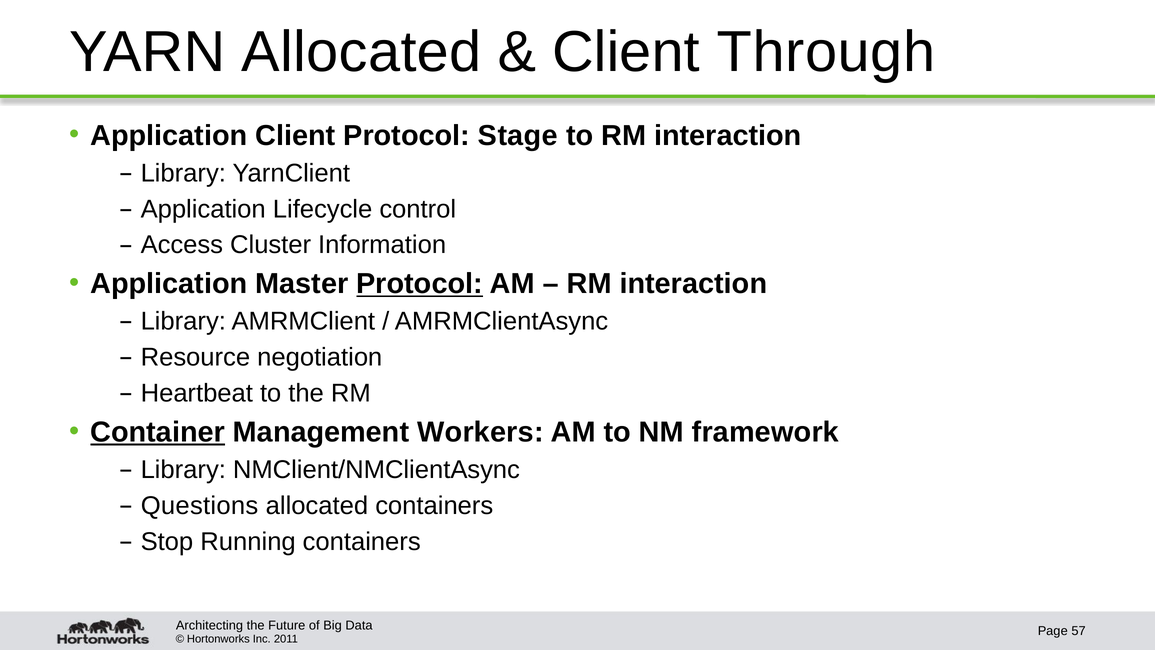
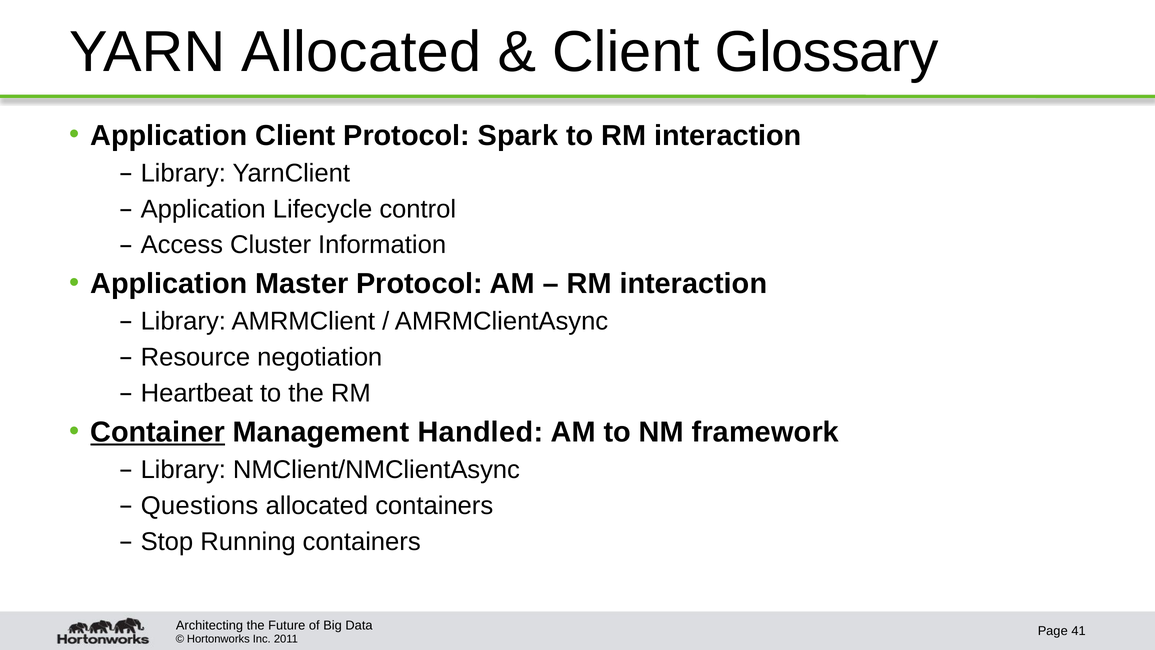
Through: Through -> Glossary
Stage: Stage -> Spark
Protocol at (420, 284) underline: present -> none
Workers: Workers -> Handled
57: 57 -> 41
